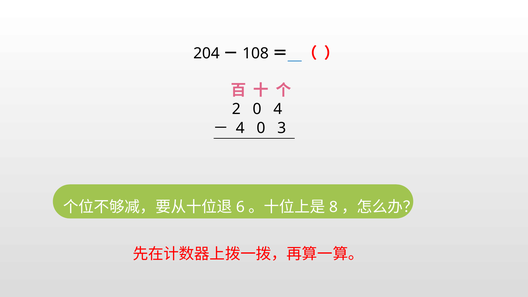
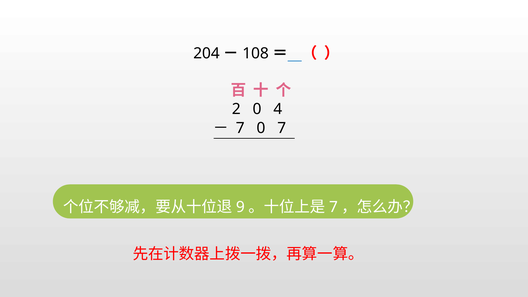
4 at (240, 128): 4 -> 7
0 3: 3 -> 7
6: 6 -> 9
8 at (333, 207): 8 -> 7
